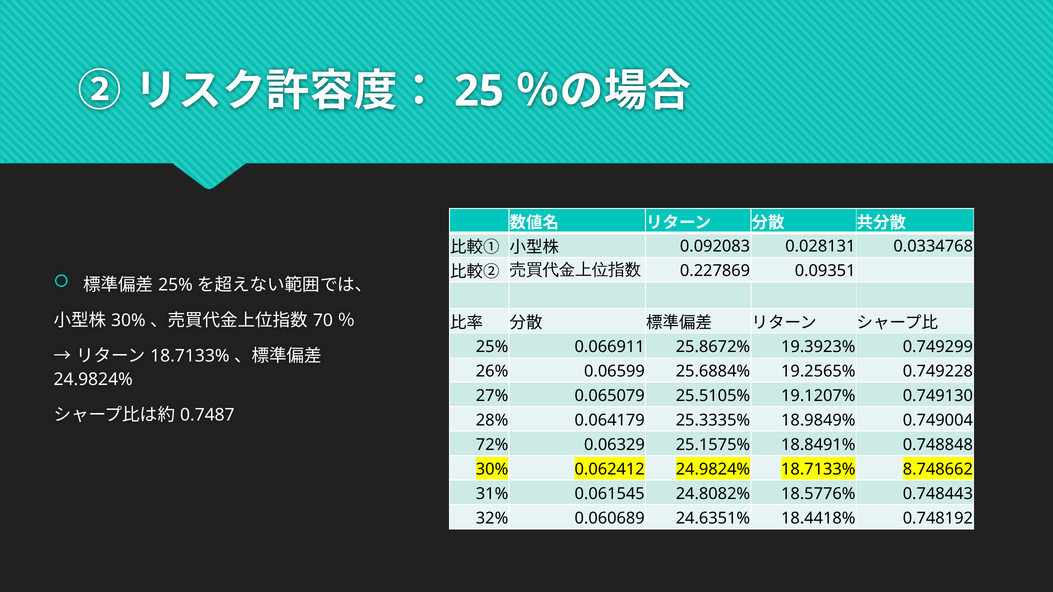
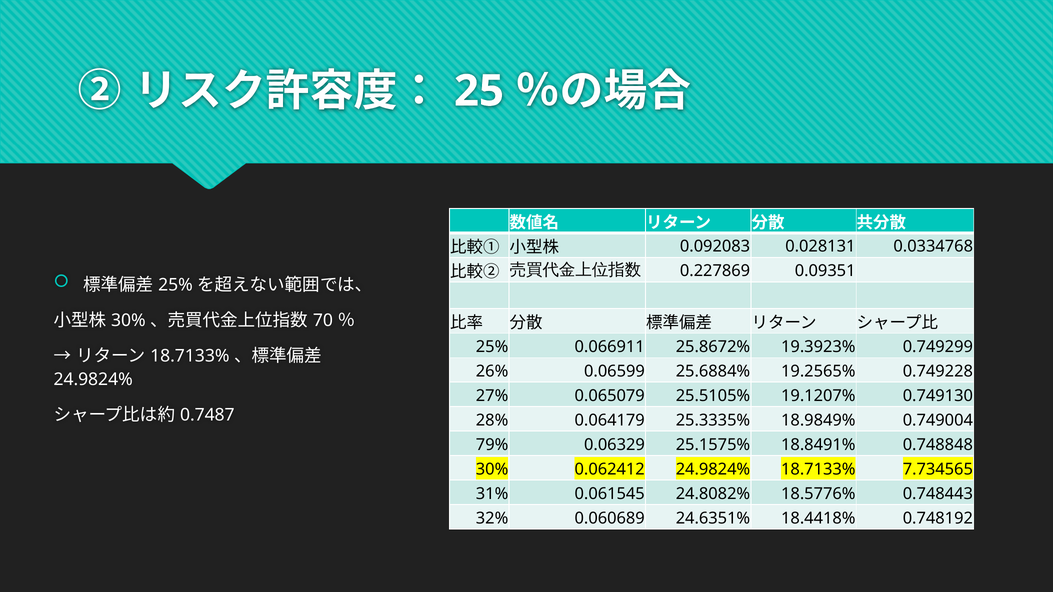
72%: 72% -> 79%
8.748662: 8.748662 -> 7.734565
